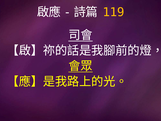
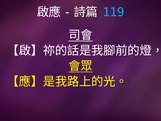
119 colour: yellow -> light blue
